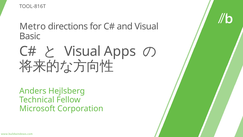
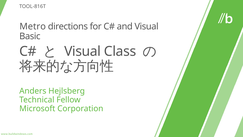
Apps: Apps -> Class
